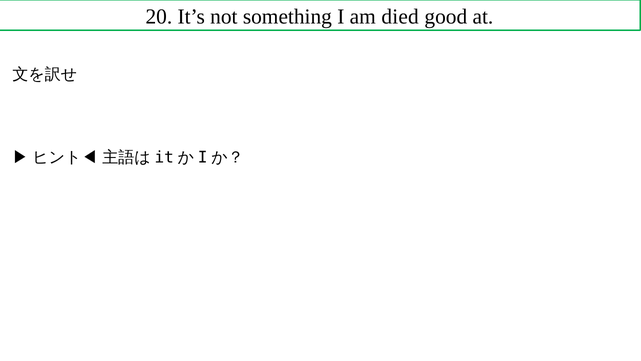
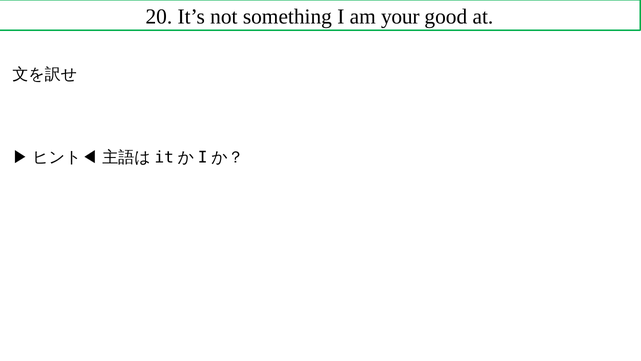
died: died -> your
